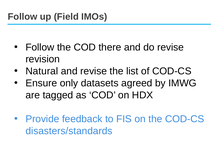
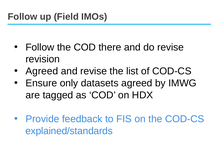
Natural at (42, 71): Natural -> Agreed
disasters/standards: disasters/standards -> explained/standards
